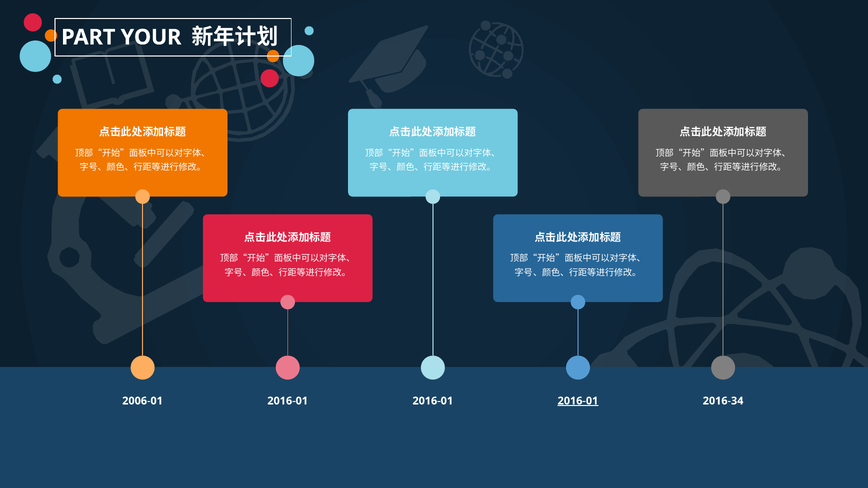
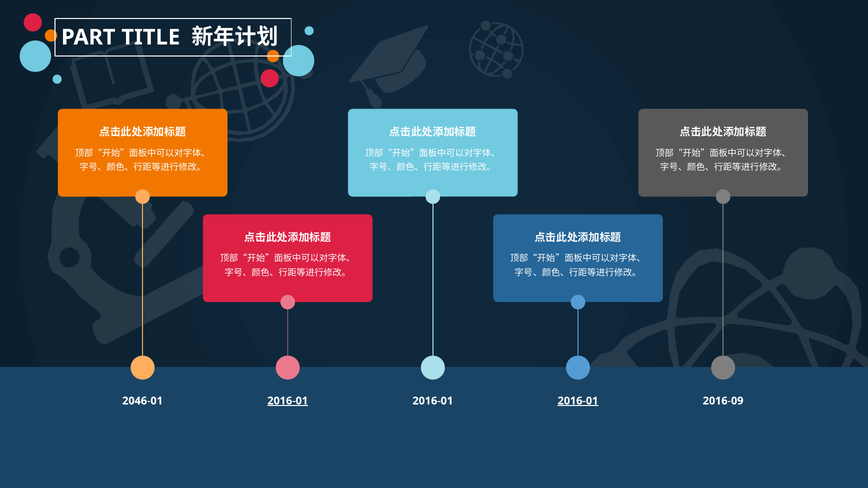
YOUR: YOUR -> TITLE
2006-01: 2006-01 -> 2046-01
2016-01 at (288, 401) underline: none -> present
2016-34: 2016-34 -> 2016-09
